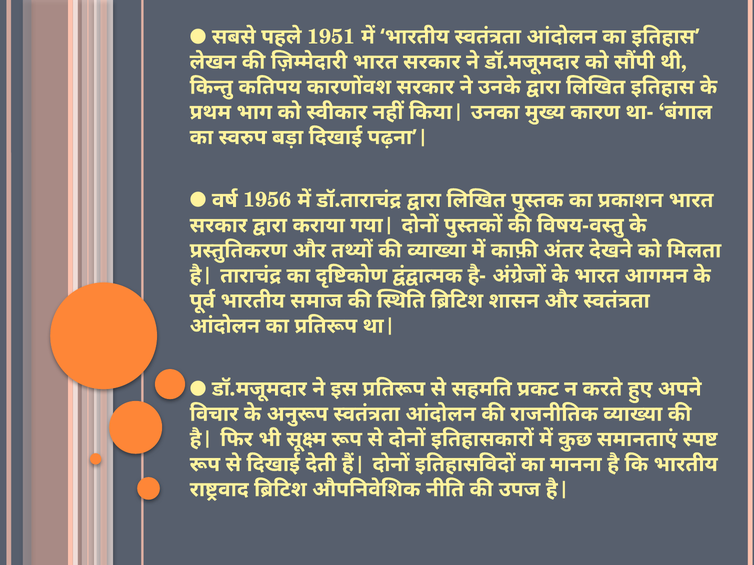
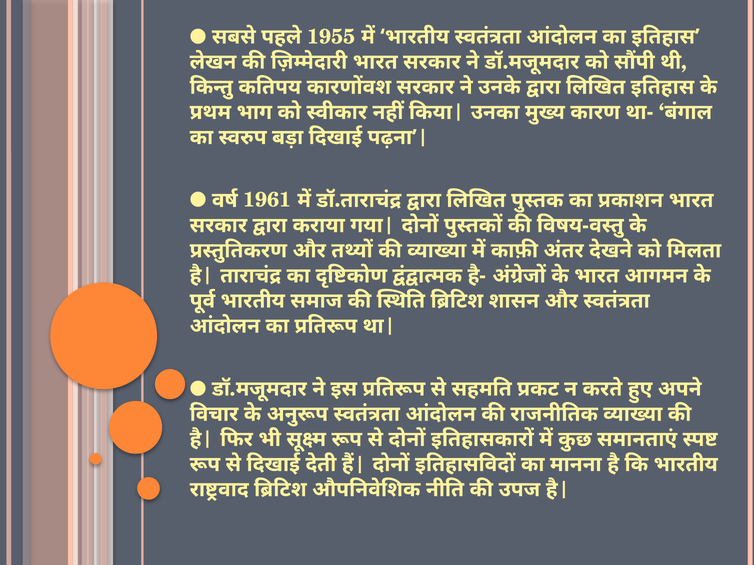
1951: 1951 -> 1955
1956: 1956 -> 1961
